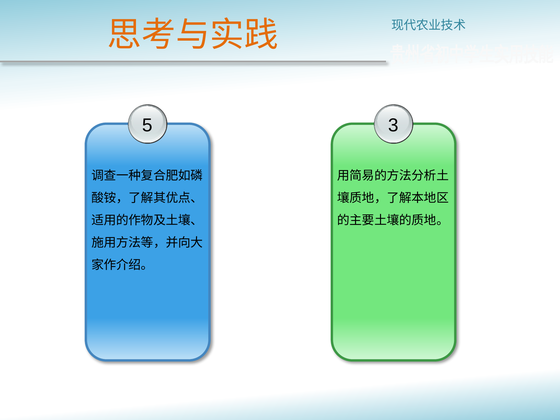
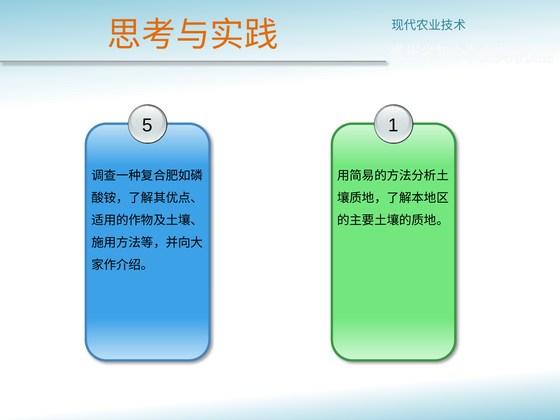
3: 3 -> 1
